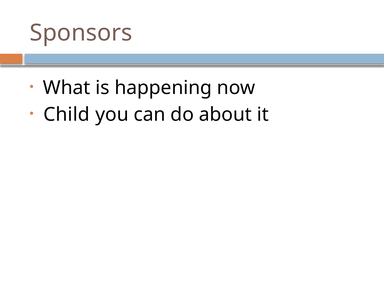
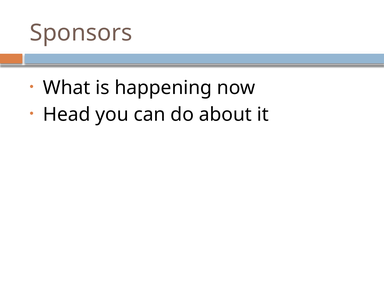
Child: Child -> Head
